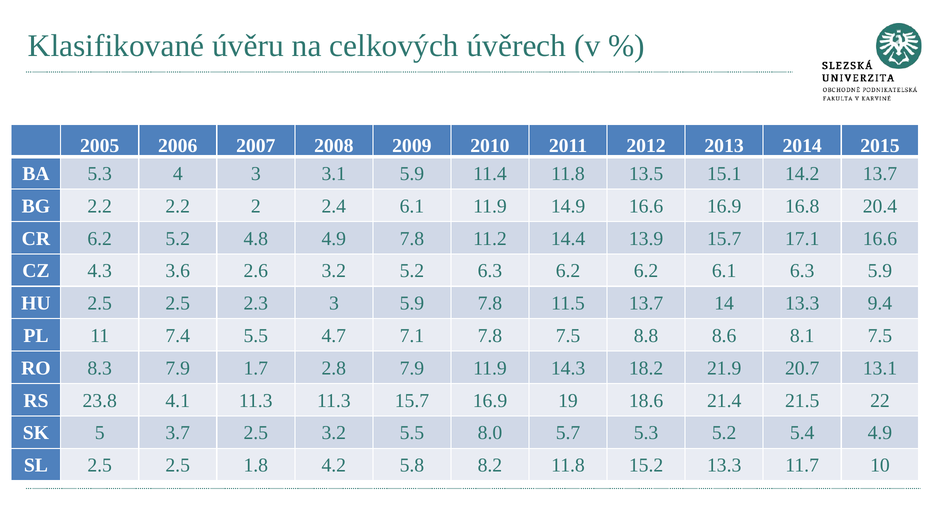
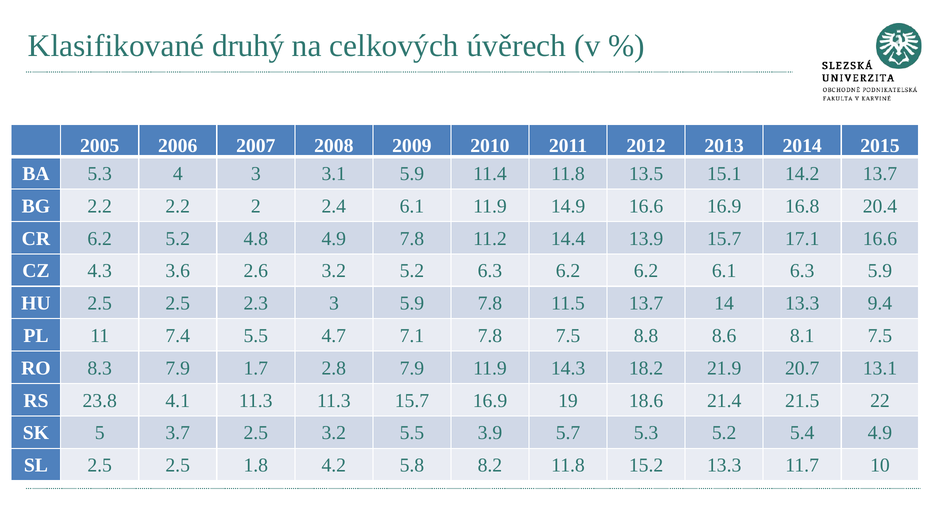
úvěru: úvěru -> druhý
8.0: 8.0 -> 3.9
